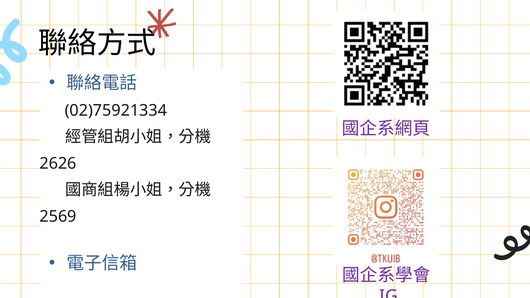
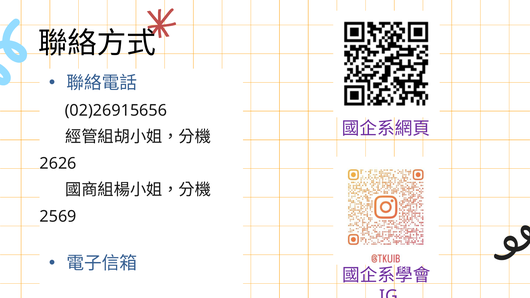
02)75921334: 02)75921334 -> 02)26915656
